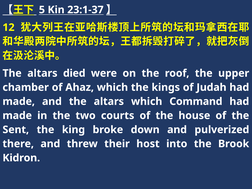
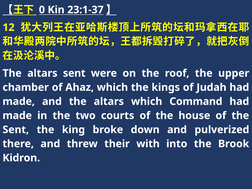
5: 5 -> 0
altars died: died -> sent
host: host -> with
